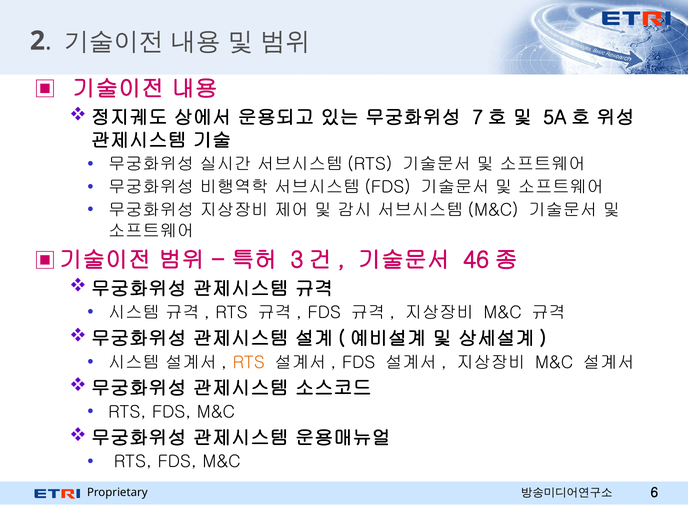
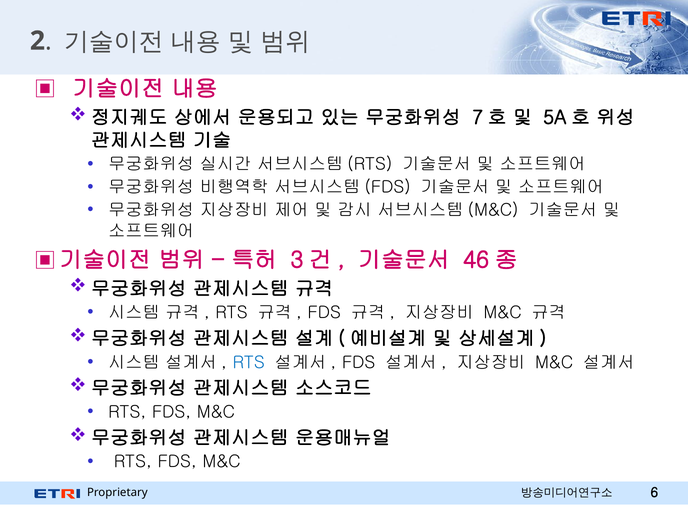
RTS at (249, 362) colour: orange -> blue
